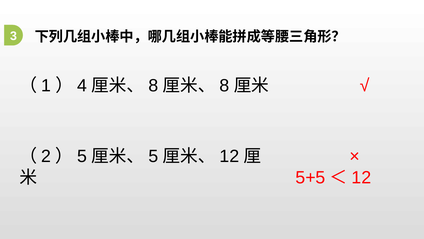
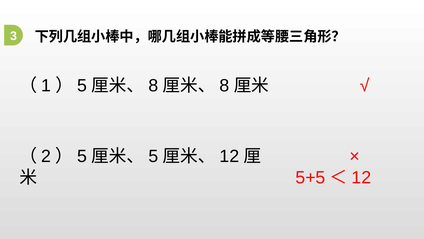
4 at (82, 86): 4 -> 5
